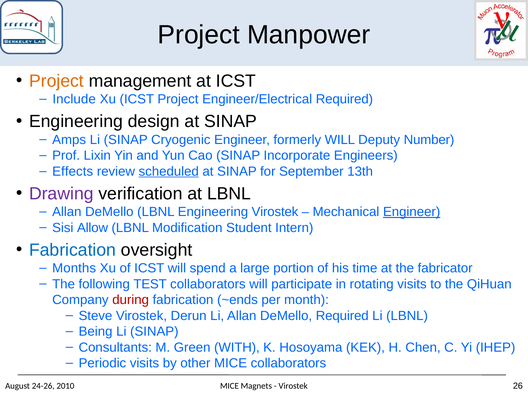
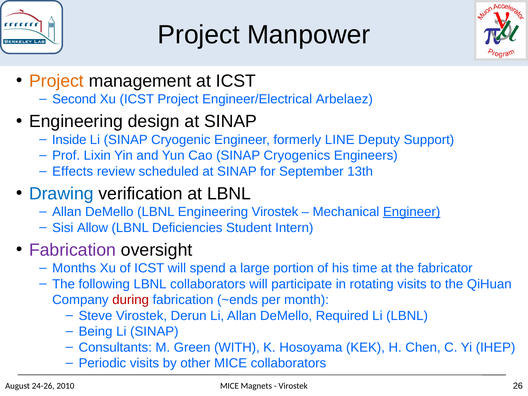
Include: Include -> Second
Engineer/Electrical Required: Required -> Arbelaez
Amps: Amps -> Inside
formerly WILL: WILL -> LINE
Number: Number -> Support
Incorporate: Incorporate -> Cryogenics
scheduled underline: present -> none
Drawing colour: purple -> blue
Modification: Modification -> Deficiencies
Fabrication at (73, 250) colour: blue -> purple
following TEST: TEST -> LBNL
